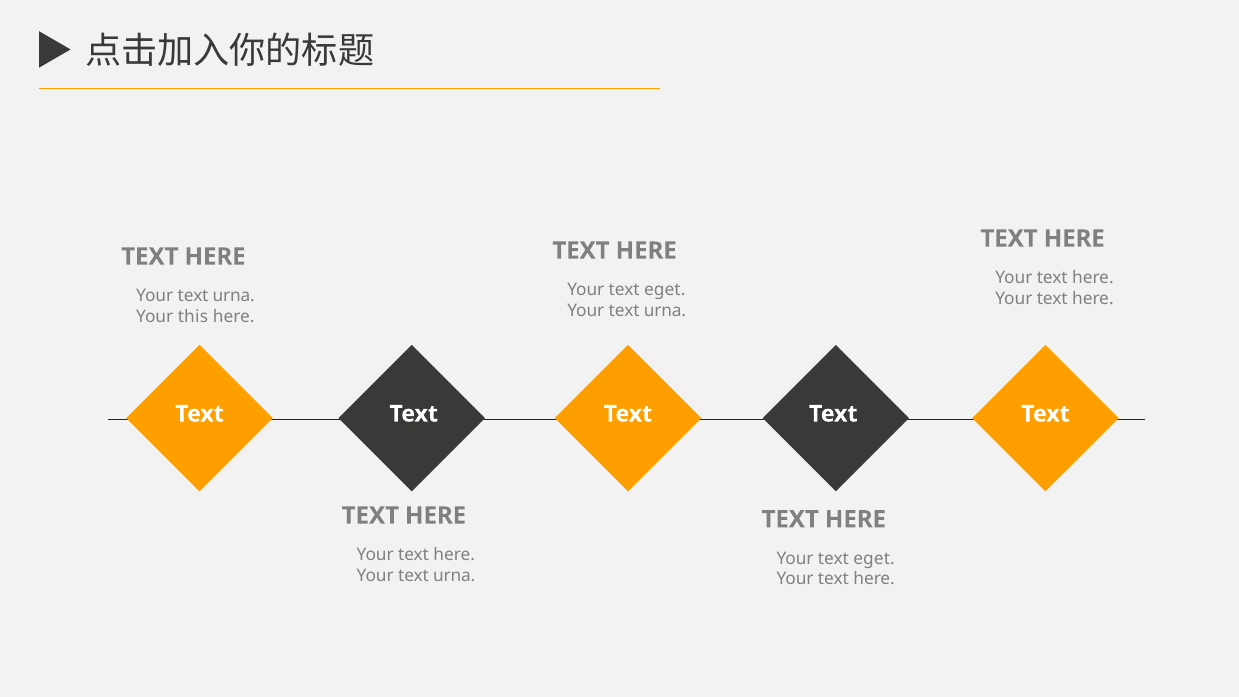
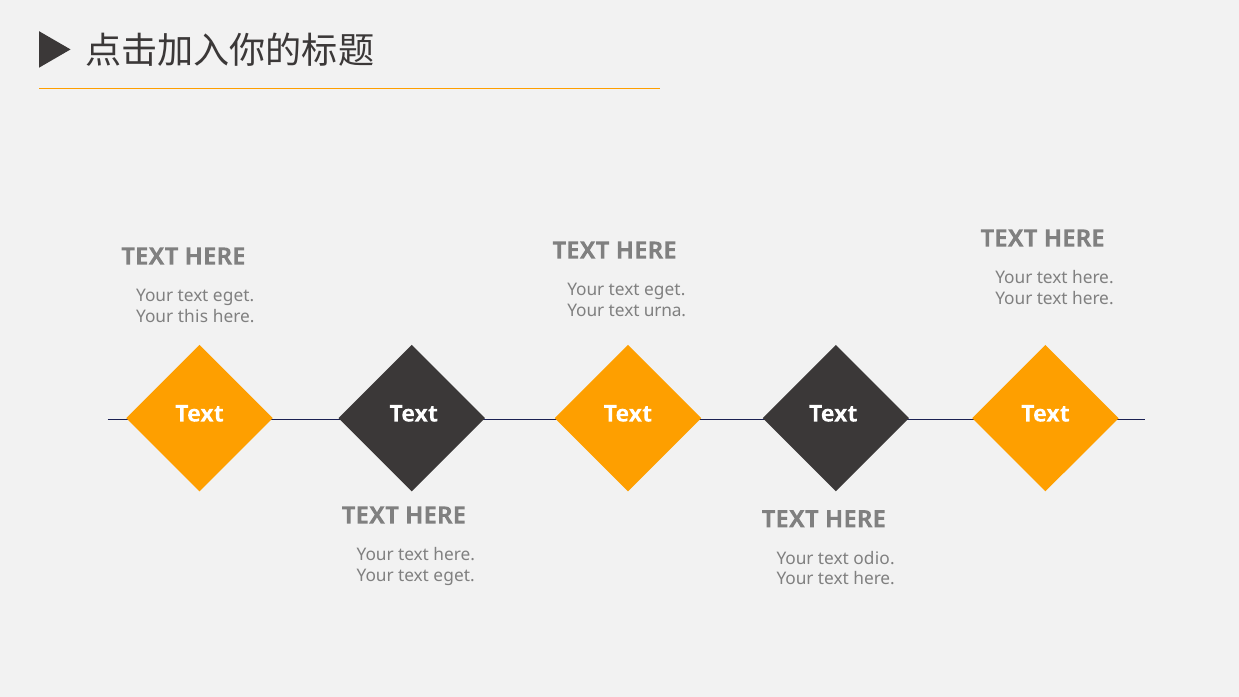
urna at (234, 296): urna -> eget
eget at (874, 559): eget -> odio
urna at (454, 576): urna -> eget
